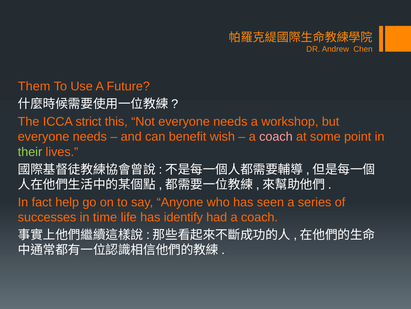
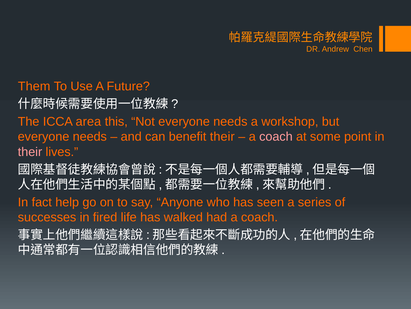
strict: strict -> area
benefit wish: wish -> their
their at (30, 152) colour: light green -> pink
time: time -> fired
identify: identify -> walked
